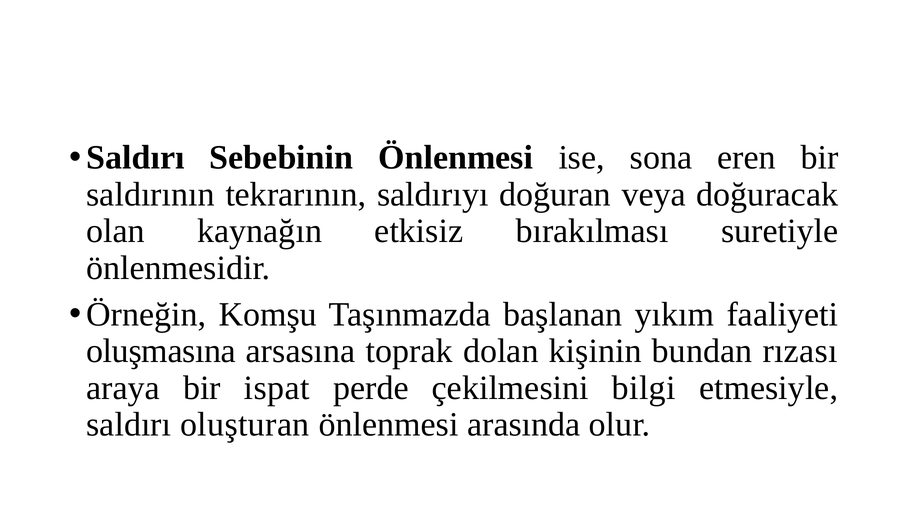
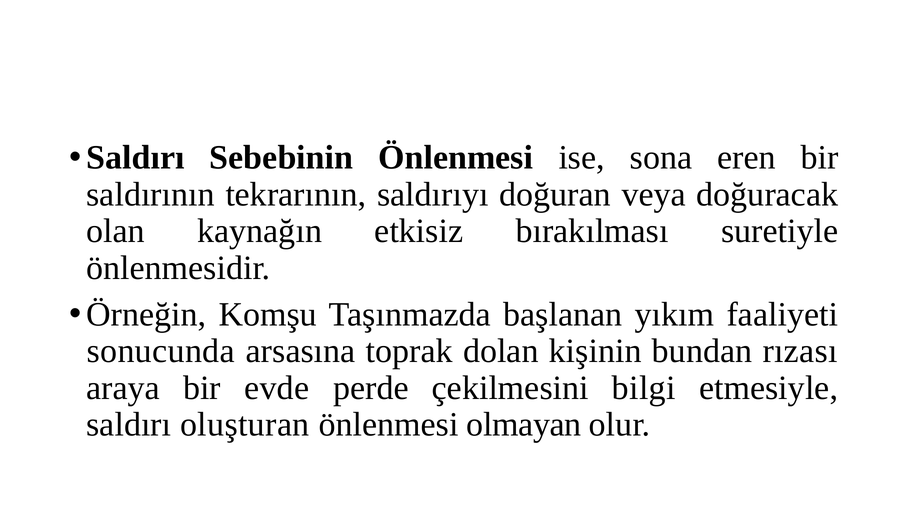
oluşmasına: oluşmasına -> sonucunda
ispat: ispat -> evde
arasında: arasında -> olmayan
